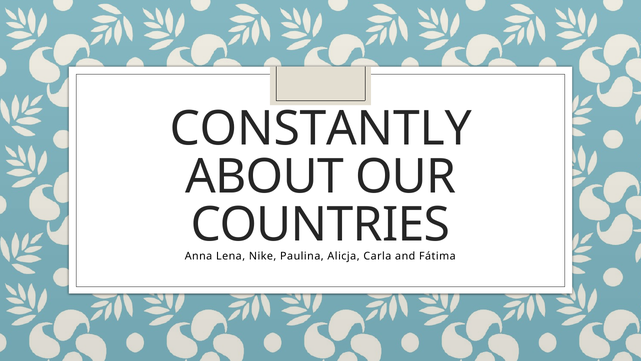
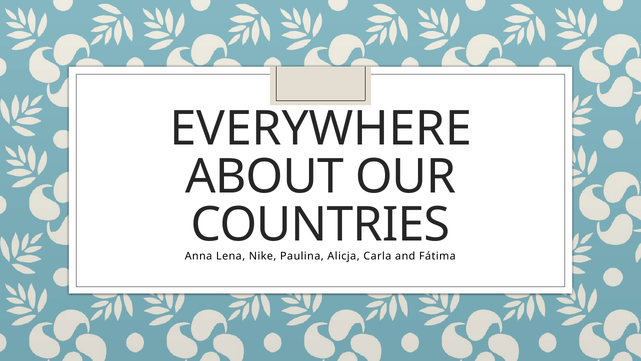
CONSTANTLY: CONSTANTLY -> EVERYWHERE
